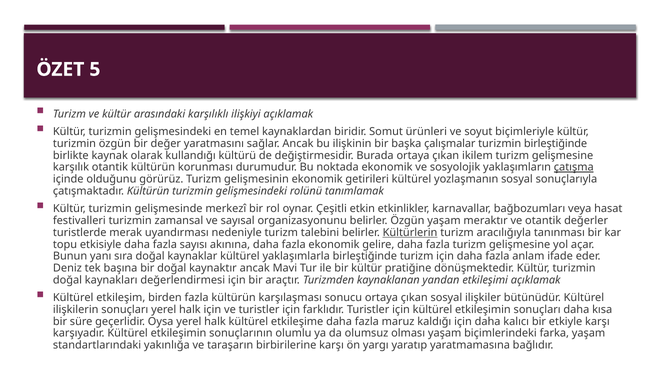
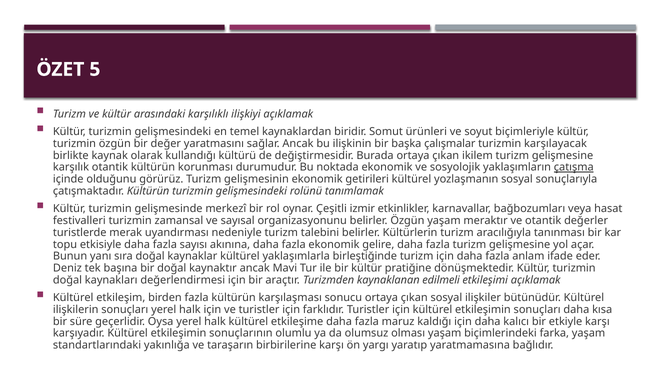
turizmin birleştiğinde: birleştiğinde -> karşılayacak
etkin: etkin -> izmir
Kültürlerin underline: present -> none
yandan: yandan -> edilmeli
